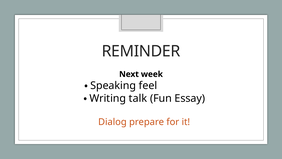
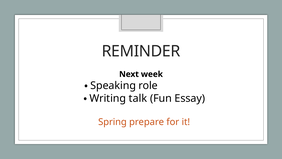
feel: feel -> role
Dialog: Dialog -> Spring
